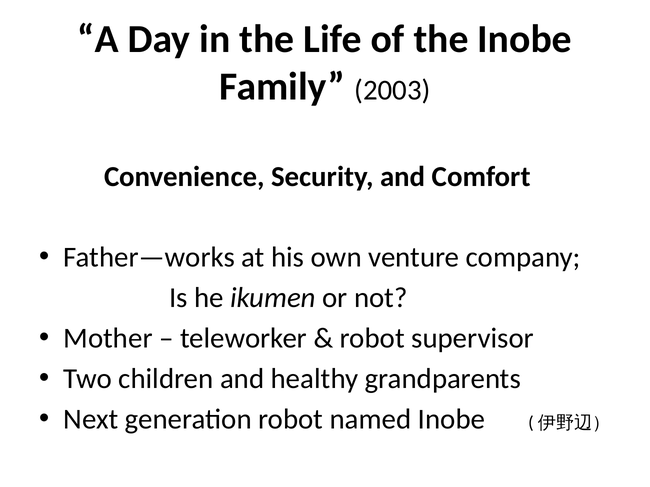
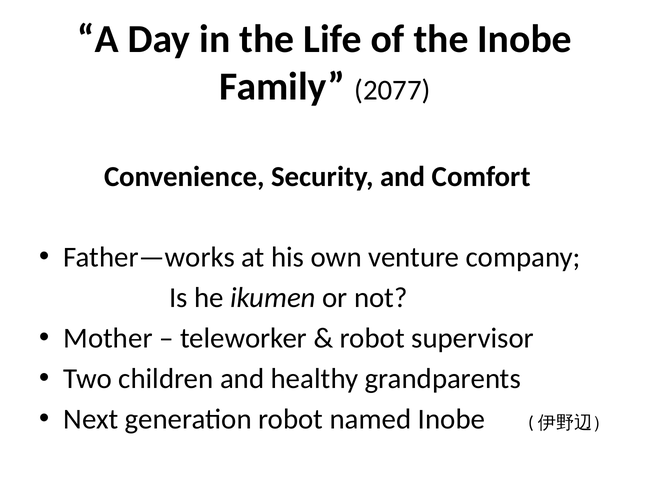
2003: 2003 -> 2077
